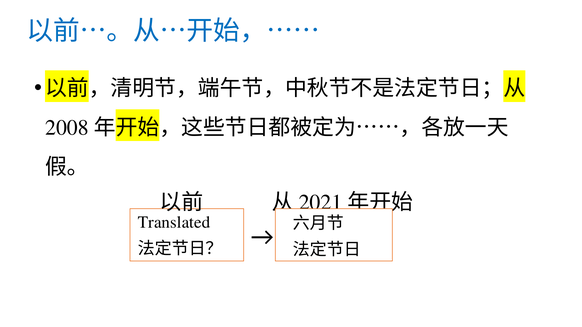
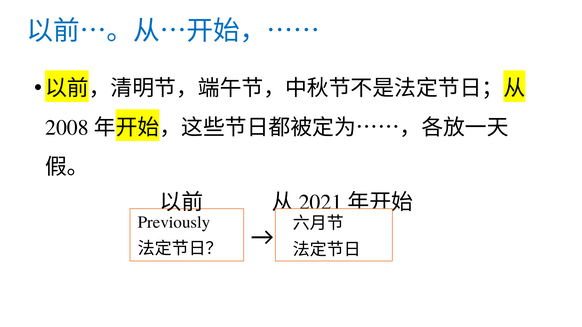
Translated: Translated -> Previously
